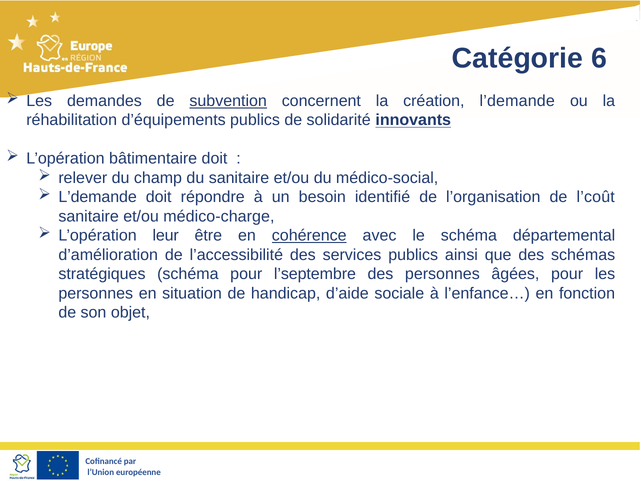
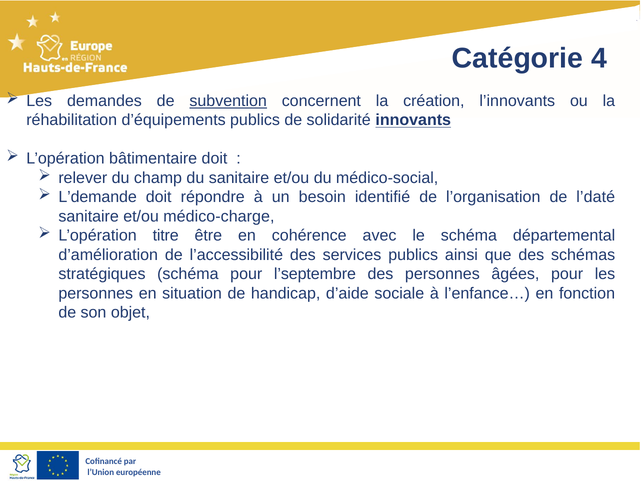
6: 6 -> 4
création l’demande: l’demande -> l’innovants
l’coût: l’coût -> l’daté
leur: leur -> titre
cohérence underline: present -> none
